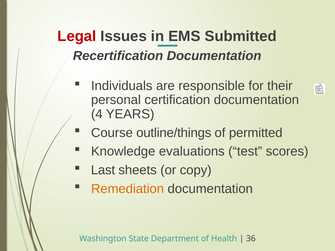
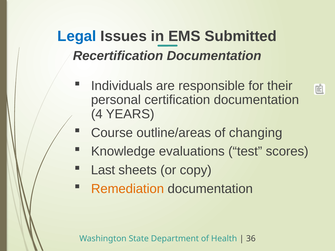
Legal colour: red -> blue
outline/things: outline/things -> outline/areas
permitted: permitted -> changing
